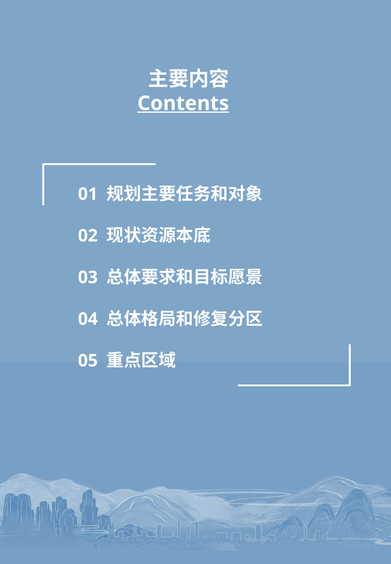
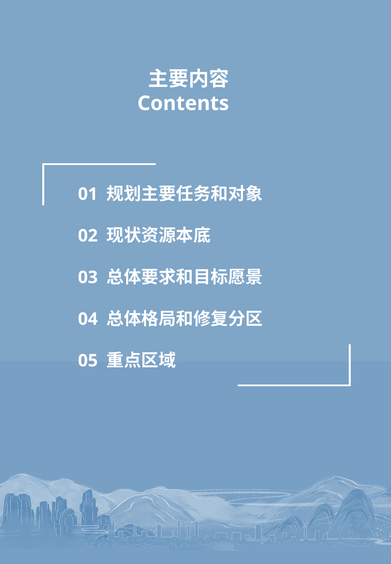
Contents underline: present -> none
